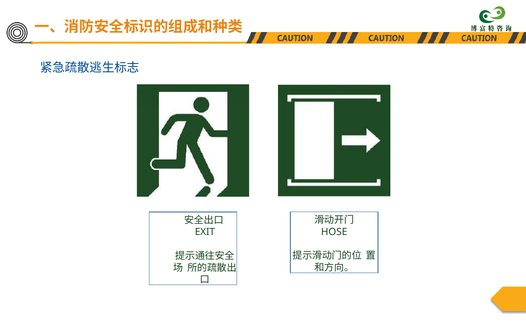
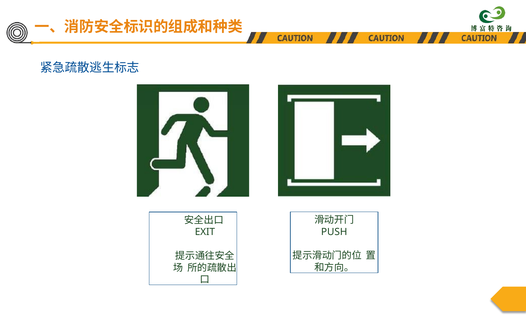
HOSE: HOSE -> PUSH
